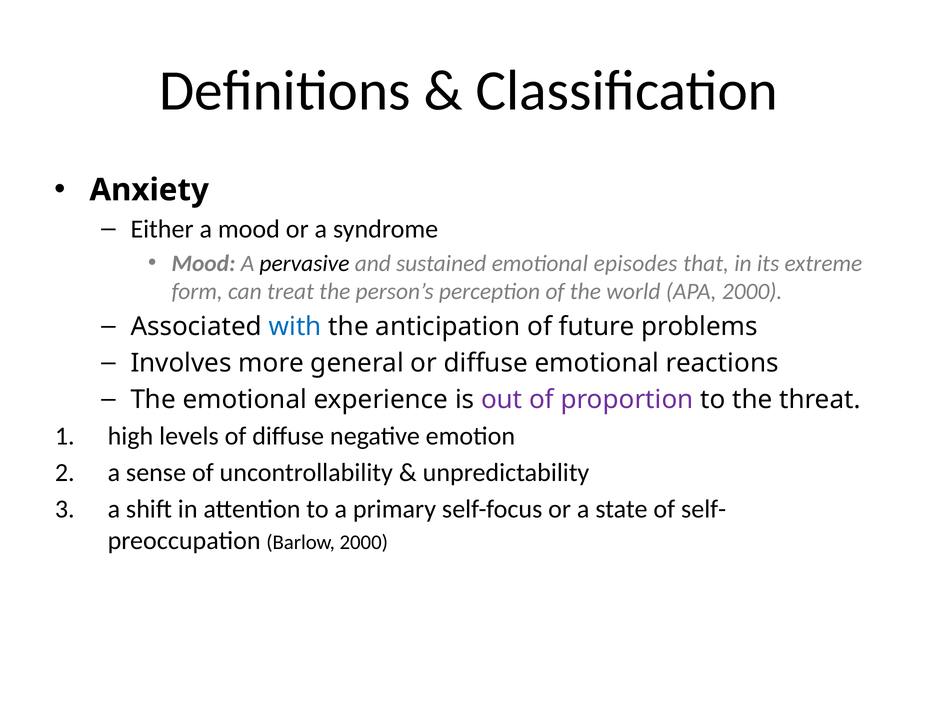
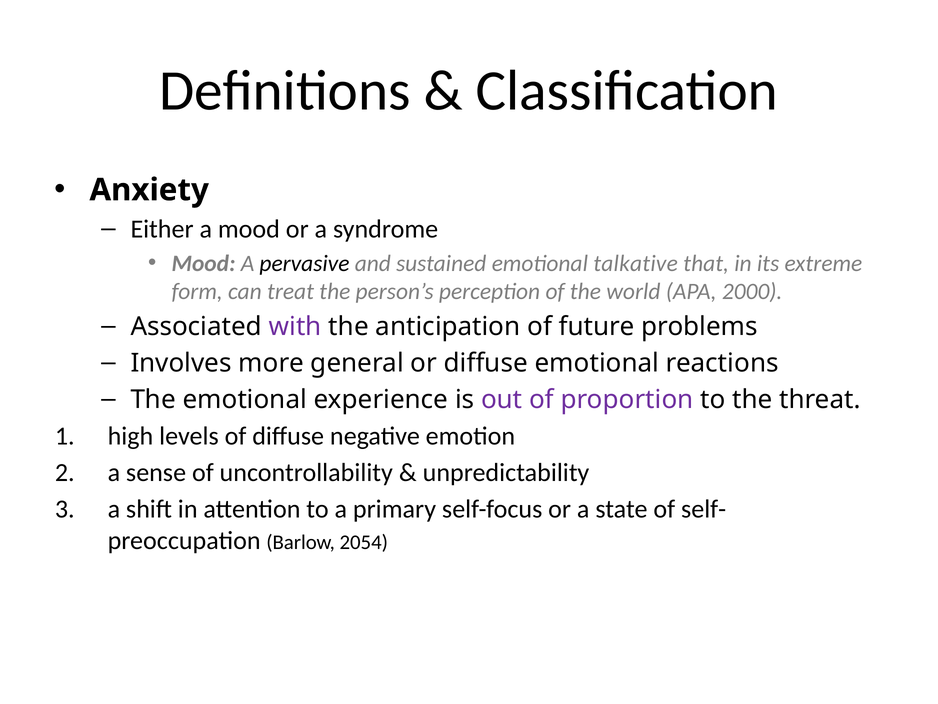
episodes: episodes -> talkative
with colour: blue -> purple
Barlow 2000: 2000 -> 2054
